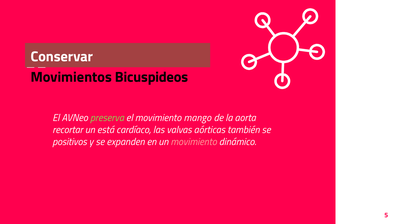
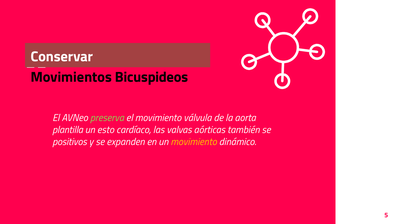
mango: mango -> válvula
recortar: recortar -> plantilla
está: está -> esto
movimiento at (194, 141) colour: pink -> yellow
